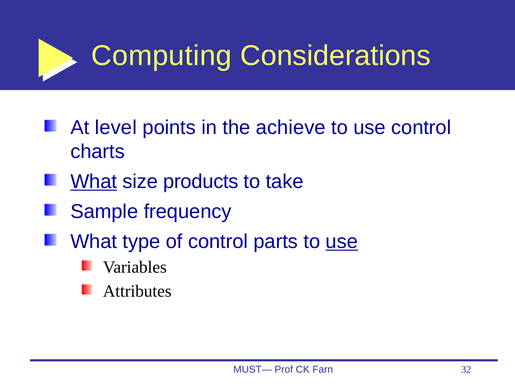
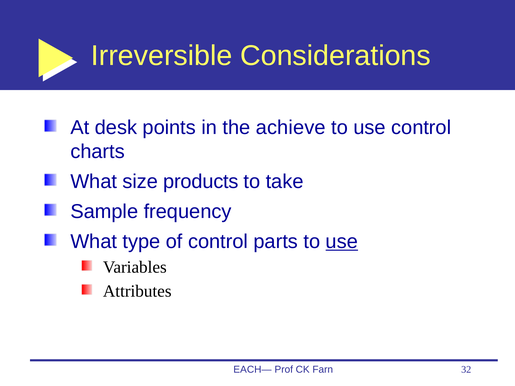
Computing: Computing -> Irreversible
level: level -> desk
What at (94, 182) underline: present -> none
MUST—: MUST— -> EACH—
